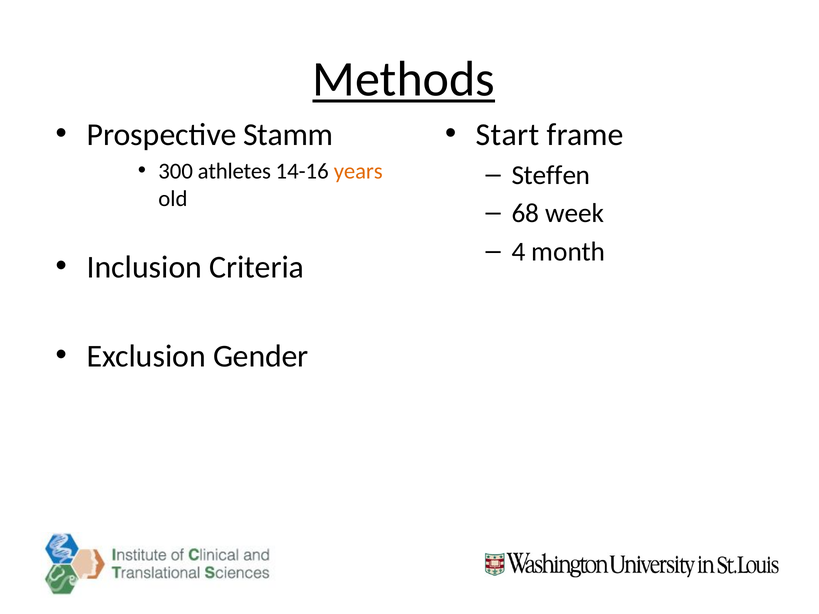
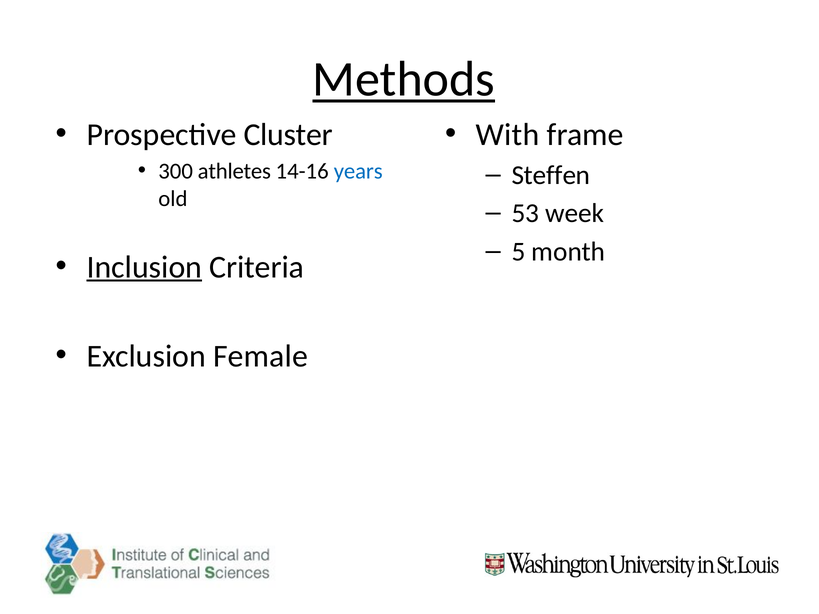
Stamm: Stamm -> Cluster
Start: Start -> With
years colour: orange -> blue
68: 68 -> 53
4: 4 -> 5
Inclusion underline: none -> present
Gender: Gender -> Female
